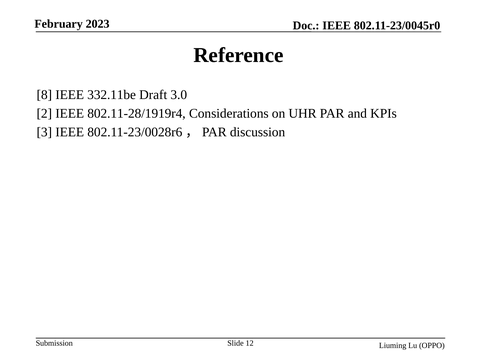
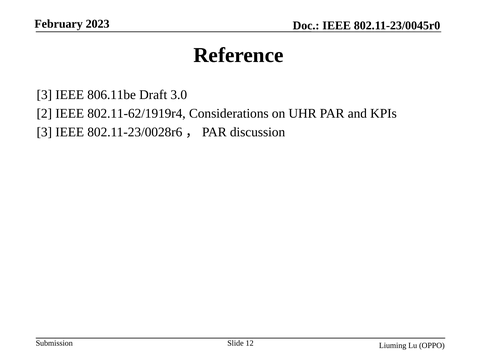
8 at (44, 95): 8 -> 3
332.11be: 332.11be -> 806.11be
802.11-28/1919r4: 802.11-28/1919r4 -> 802.11-62/1919r4
